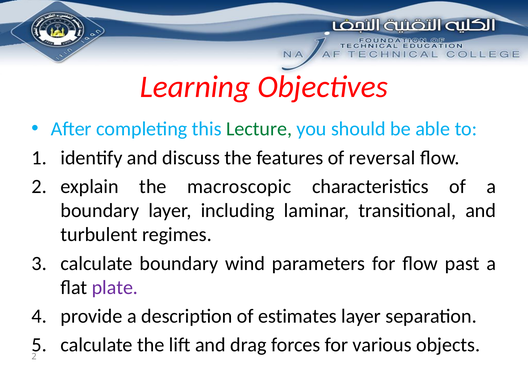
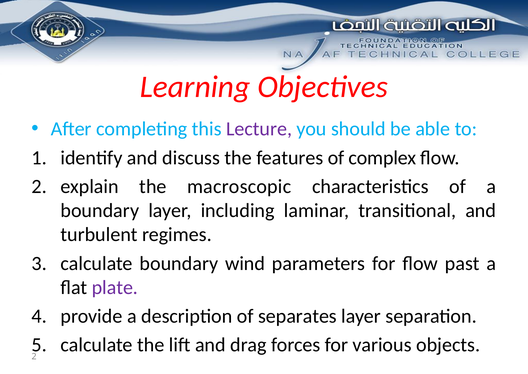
Lecture colour: green -> purple
reversal: reversal -> complex
estimates: estimates -> separates
